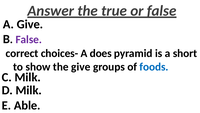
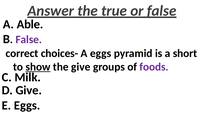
A Give: Give -> Able
A does: does -> eggs
show underline: none -> present
foods colour: blue -> purple
D Milk: Milk -> Give
E Able: Able -> Eggs
